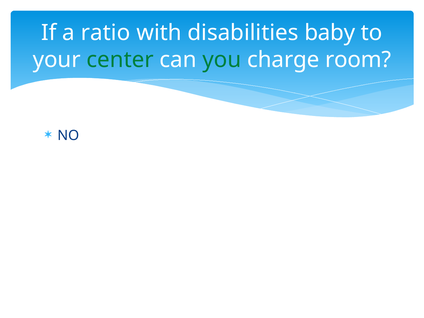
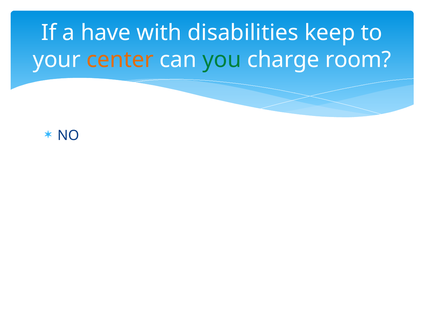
ratio: ratio -> have
baby: baby -> keep
center colour: green -> orange
